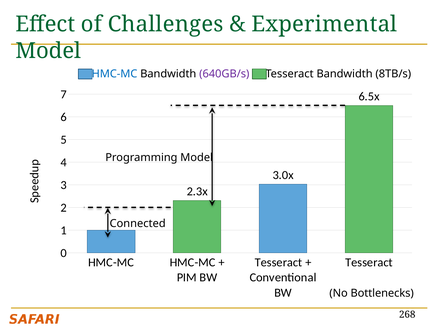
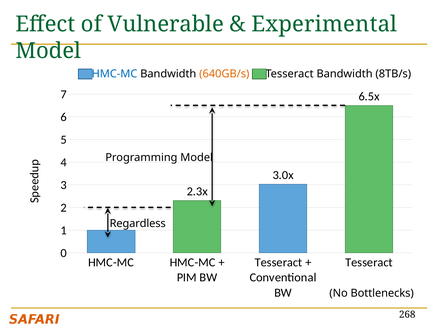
Challenges: Challenges -> Vulnerable
640GB/s colour: purple -> orange
Connected: Connected -> Regardless
